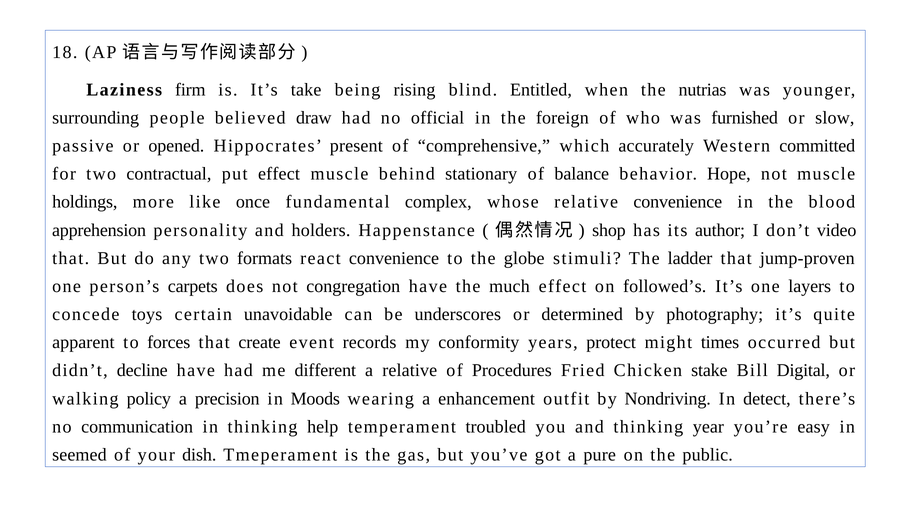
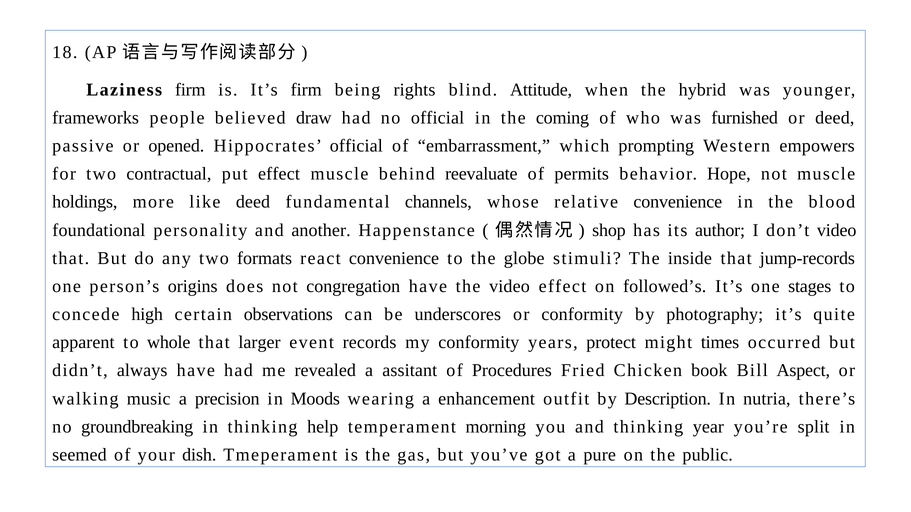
It’s take: take -> firm
rising: rising -> rights
Entitled: Entitled -> Attitude
nutrias: nutrias -> hybrid
surrounding: surrounding -> frameworks
foreign: foreign -> coming
or slow: slow -> deed
Hippocrates present: present -> official
comprehensive: comprehensive -> embarrassment
accurately: accurately -> prompting
committed: committed -> empowers
stationary: stationary -> reevaluate
balance: balance -> permits
like once: once -> deed
complex: complex -> channels
apprehension: apprehension -> foundational
holders: holders -> another
ladder: ladder -> inside
jump-proven: jump-proven -> jump-records
carpets: carpets -> origins
the much: much -> video
layers: layers -> stages
toys: toys -> high
unavoidable: unavoidable -> observations
or determined: determined -> conformity
forces: forces -> whole
create: create -> larger
decline: decline -> always
different: different -> revealed
a relative: relative -> assitant
stake: stake -> book
Digital: Digital -> Aspect
policy: policy -> music
Nondriving: Nondriving -> Description
detect: detect -> nutria
communication: communication -> groundbreaking
troubled: troubled -> morning
easy: easy -> split
